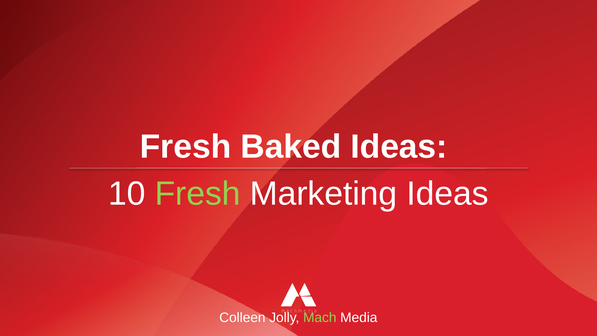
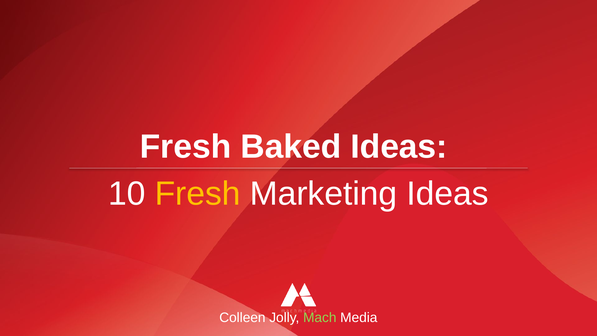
Fresh at (198, 194) colour: light green -> yellow
